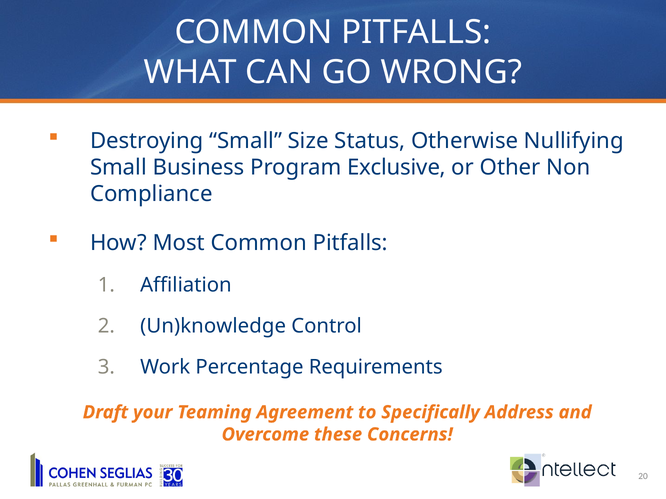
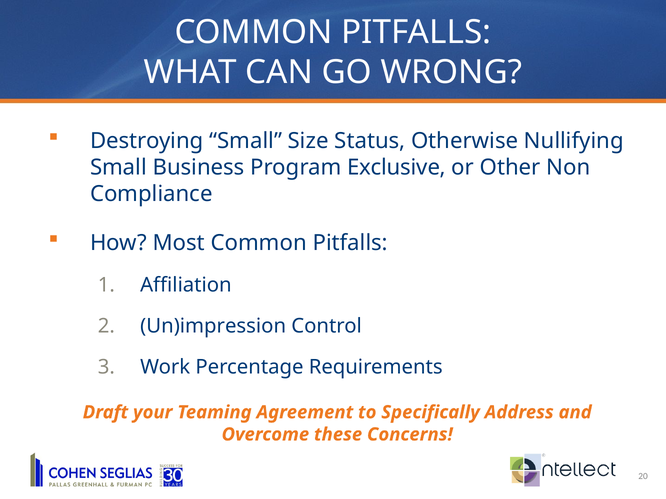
Un)knowledge: Un)knowledge -> Un)impression
